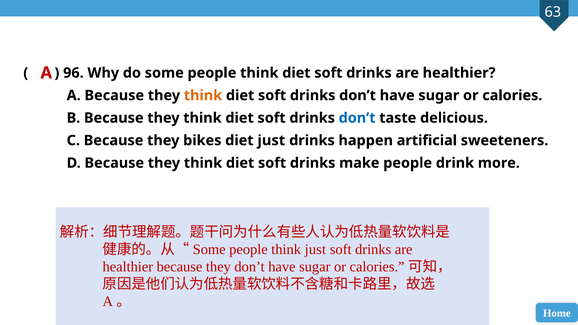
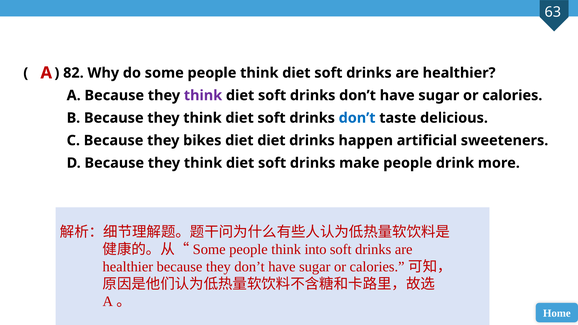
96: 96 -> 82
think at (203, 95) colour: orange -> purple
diet just: just -> diet
think just: just -> into
